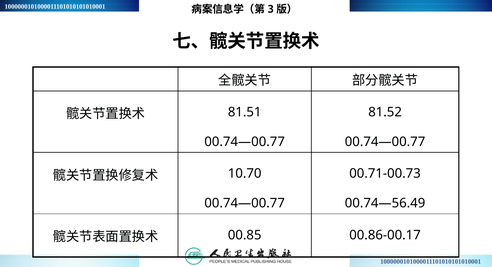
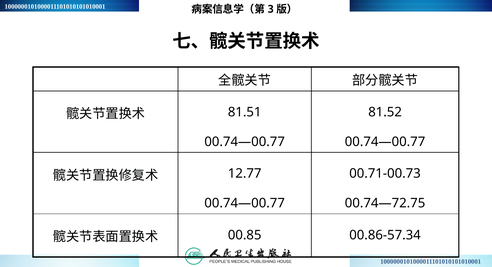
10.70: 10.70 -> 12.77
00.74—56.49: 00.74—56.49 -> 00.74—72.75
00.86-00.17: 00.86-00.17 -> 00.86-57.34
